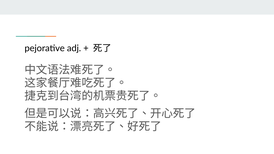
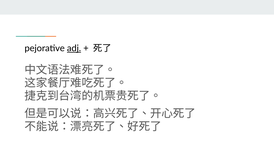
adj underline: none -> present
